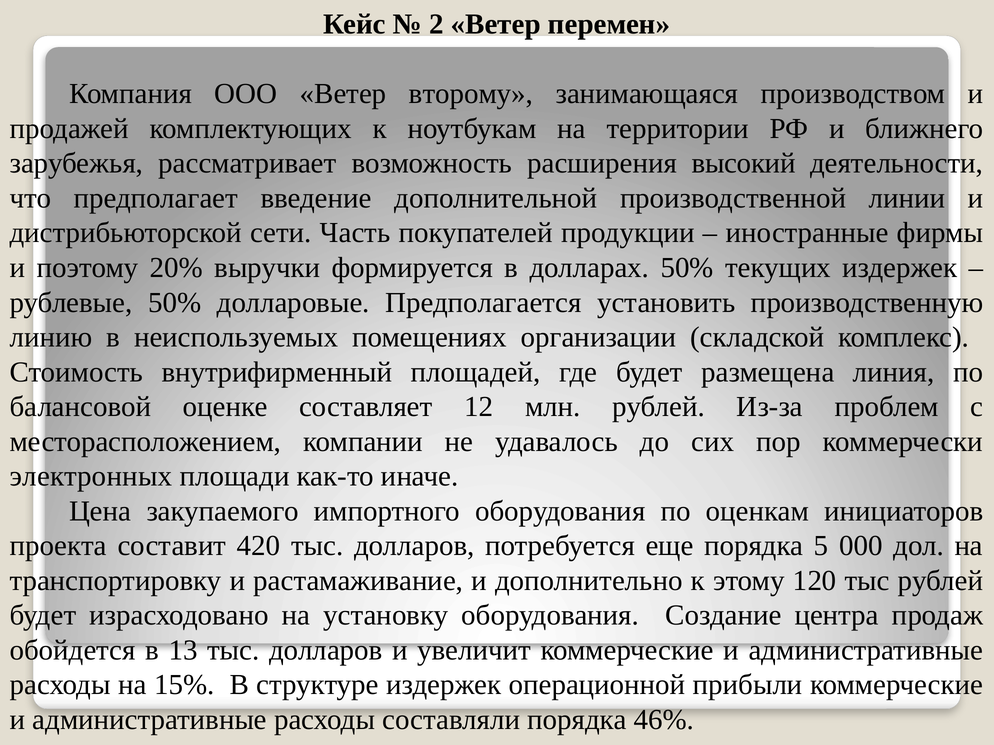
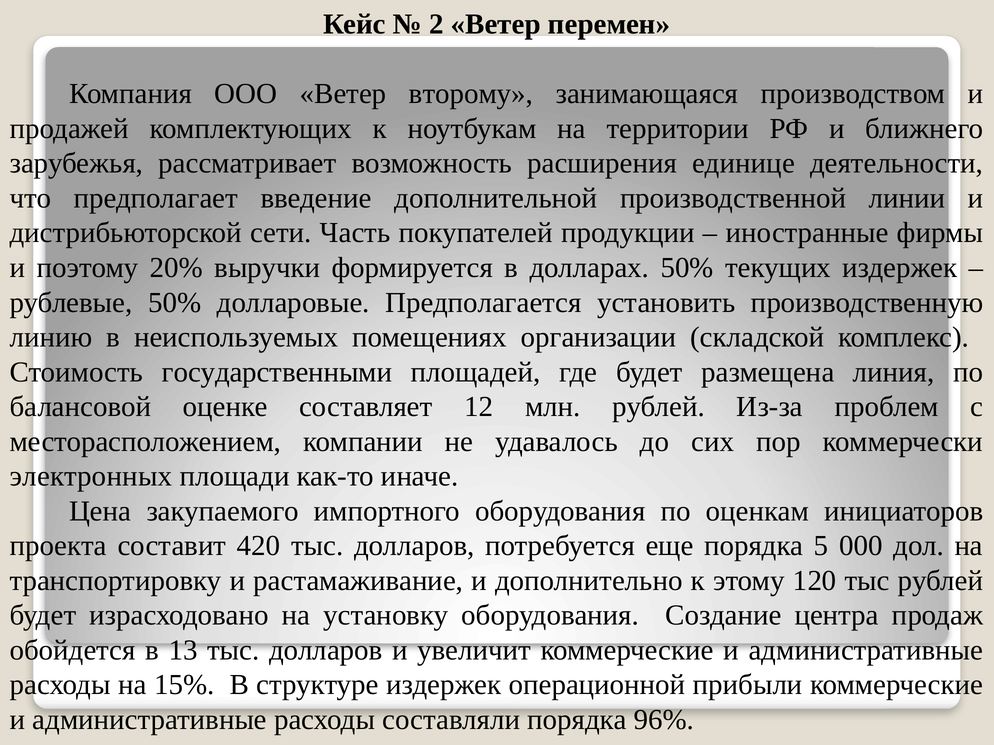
высокий: высокий -> единице
внутрифирменный: внутрифирменный -> государственными
46%: 46% -> 96%
